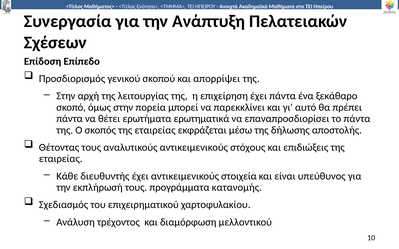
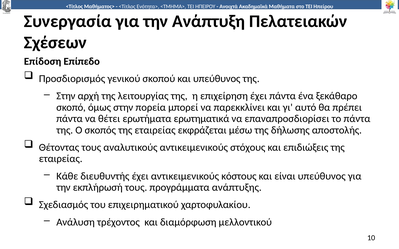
και απορρίψει: απορρίψει -> υπεύθυνος
στοιχεία: στοιχεία -> κόστους
κατανομής: κατανομής -> ανάπτυξης
